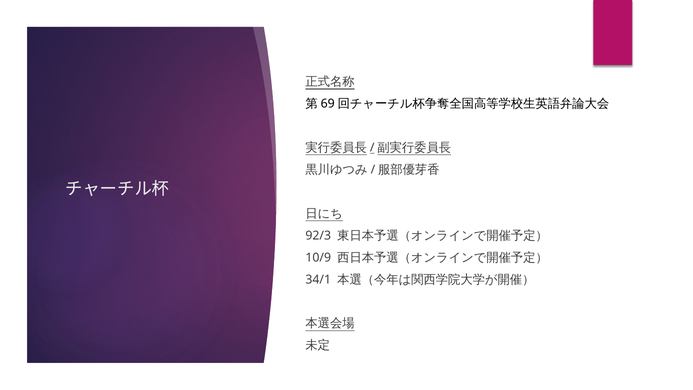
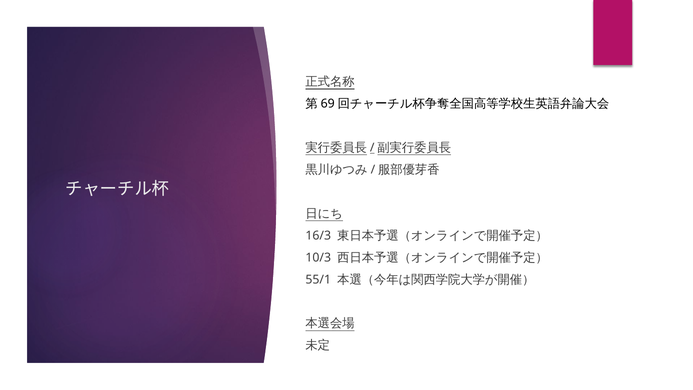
92/3: 92/3 -> 16/3
10/9: 10/9 -> 10/3
34/1: 34/1 -> 55/1
